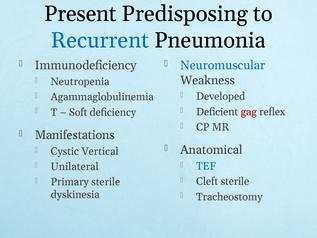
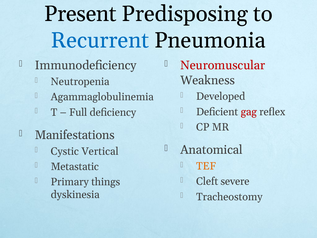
Neuromuscular colour: blue -> red
Soft: Soft -> Full
TEF colour: blue -> orange
Unilateral: Unilateral -> Metastatic
Cleft sterile: sterile -> severe
Primary sterile: sterile -> things
